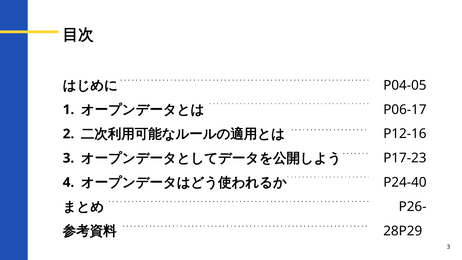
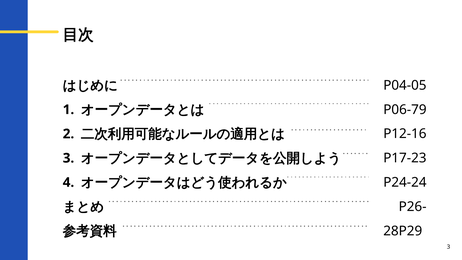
P06-17: P06-17 -> P06-79
P24-40: P24-40 -> P24-24
